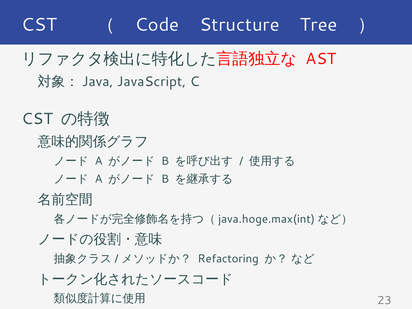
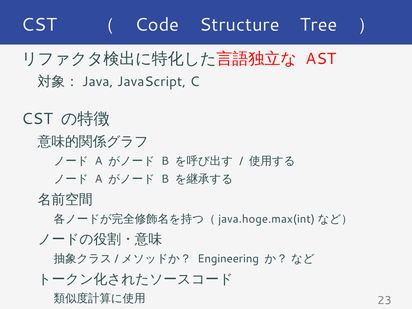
Refactoring: Refactoring -> Engineering
